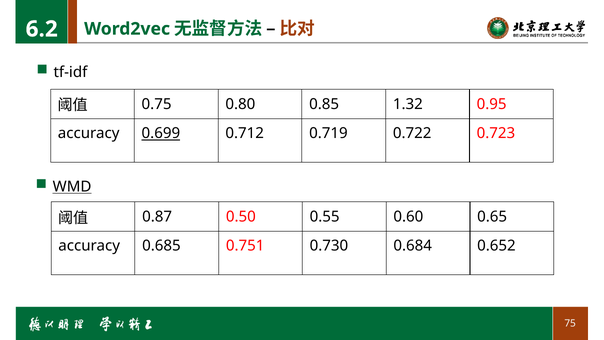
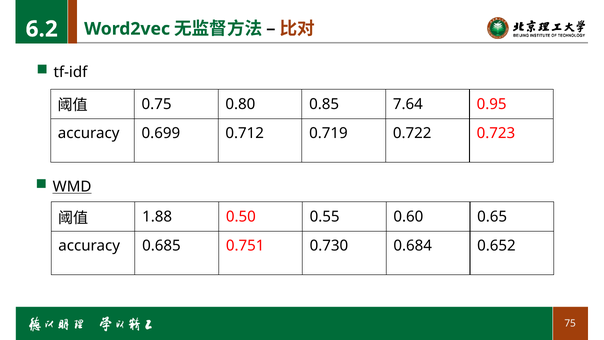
1.32: 1.32 -> 7.64
0.699 underline: present -> none
0.87: 0.87 -> 1.88
